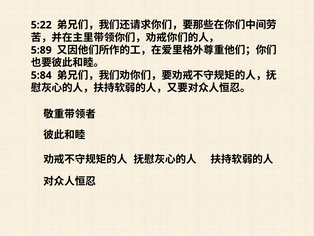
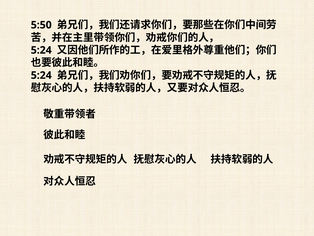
5:22: 5:22 -> 5:50
5:89 at (41, 50): 5:89 -> 5:24
5:84 at (41, 75): 5:84 -> 5:24
